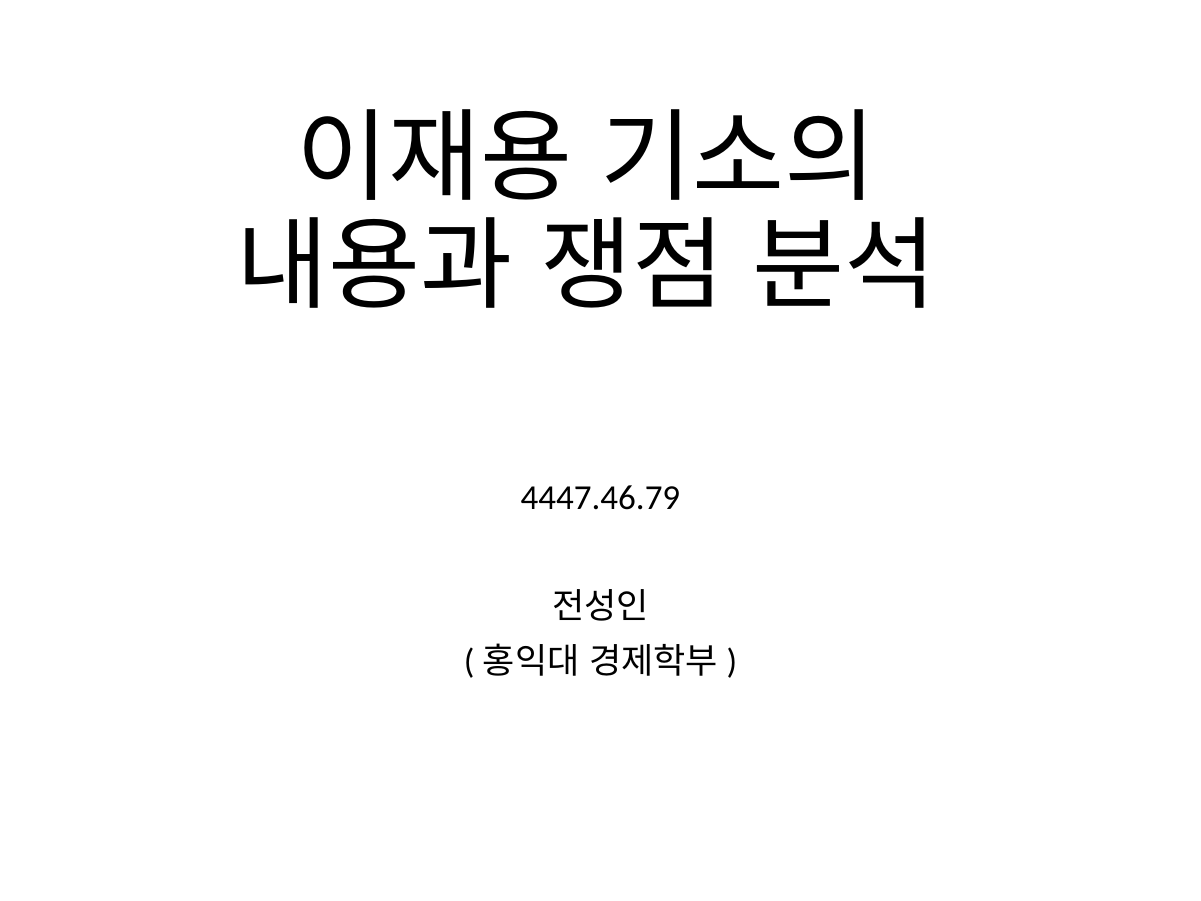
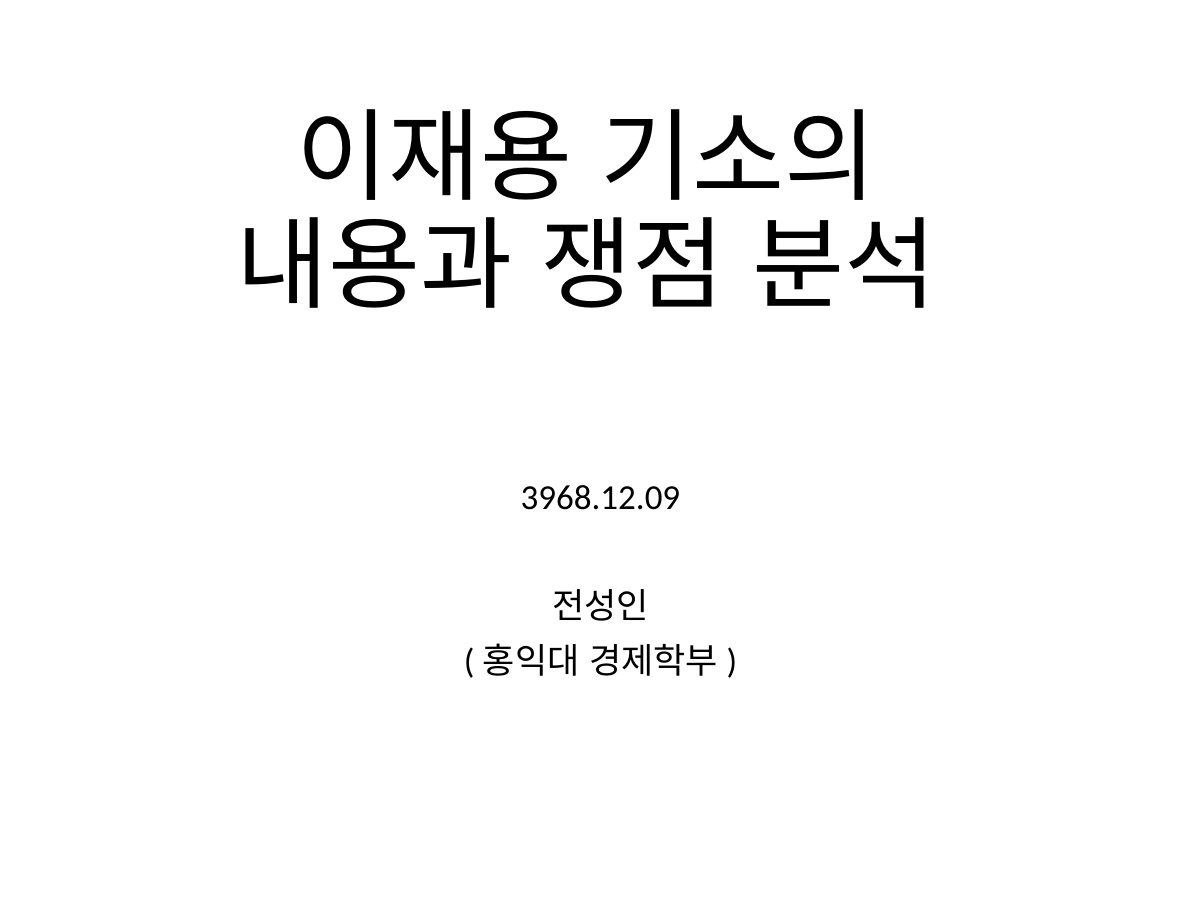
4447.46.79: 4447.46.79 -> 3968.12.09
